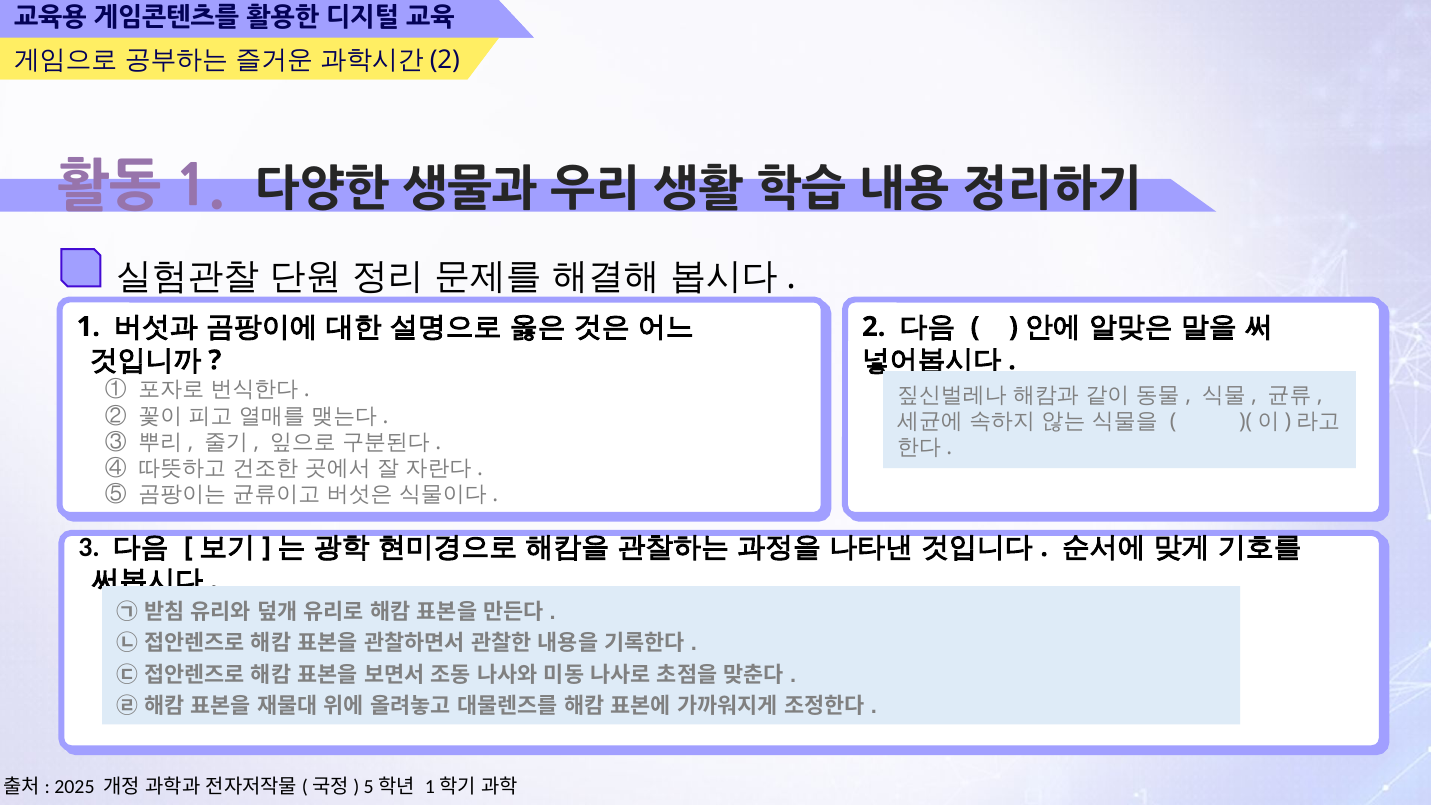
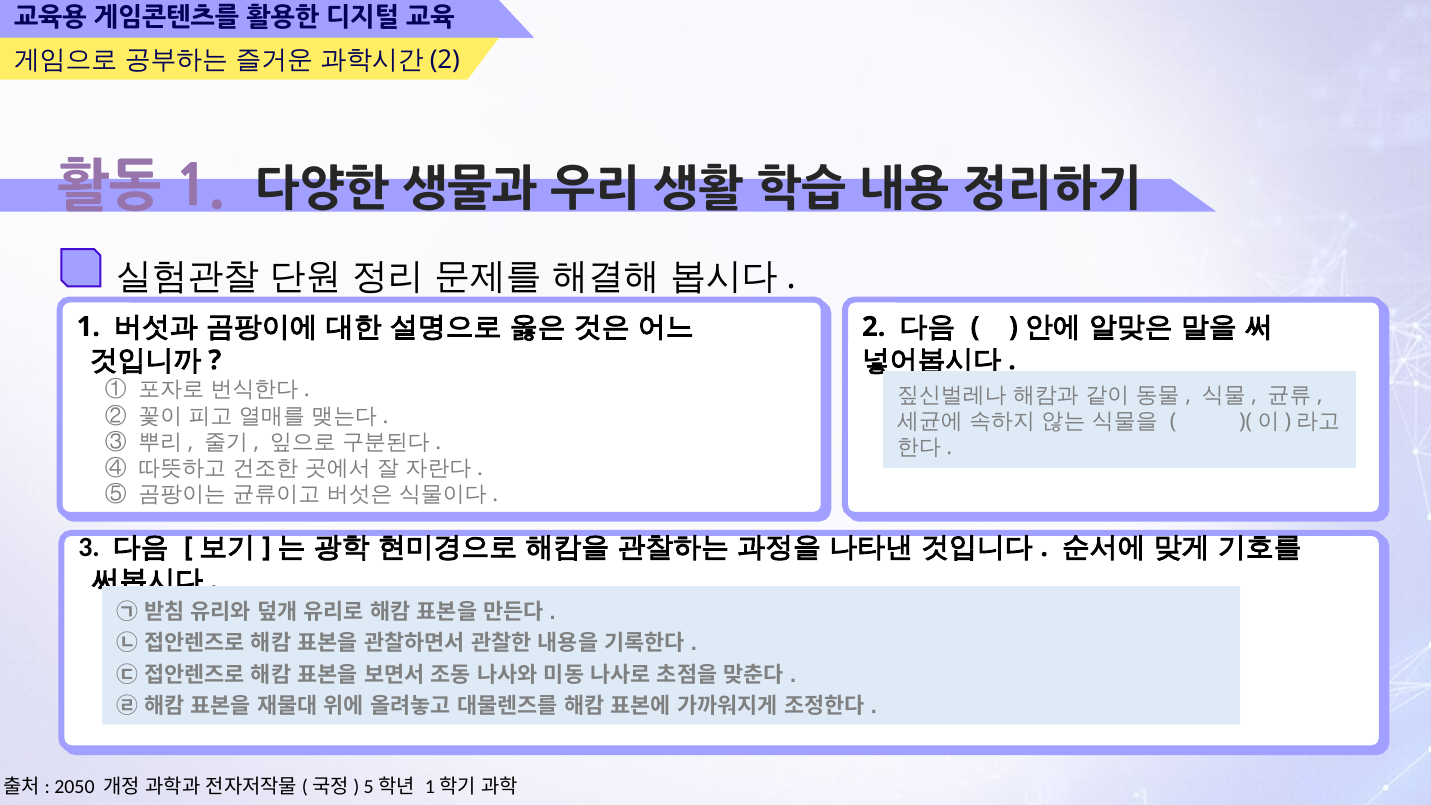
2025: 2025 -> 2050
